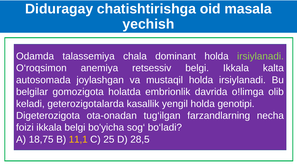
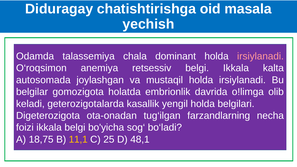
irsiylanadi at (260, 56) colour: light green -> pink
genotipi: genotipi -> belgilari
28,5: 28,5 -> 48,1
